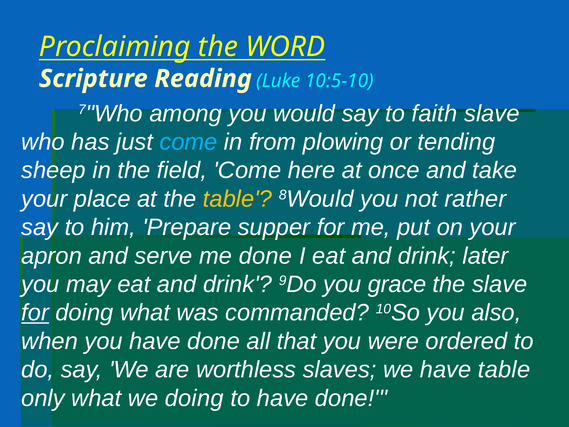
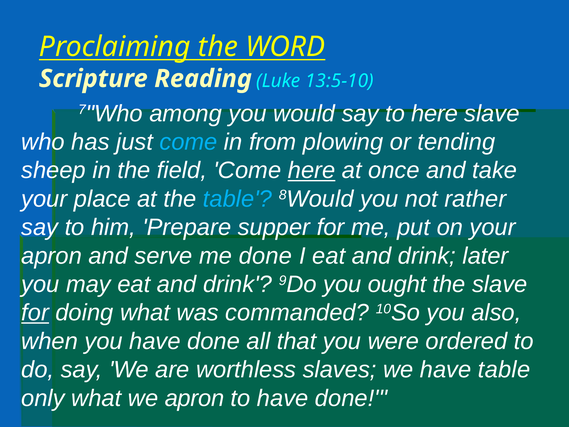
10:5-10: 10:5-10 -> 13:5-10
to faith: faith -> here
here at (312, 170) underline: none -> present
table at (238, 199) colour: yellow -> light blue
grace: grace -> ought
we doing: doing -> apron
